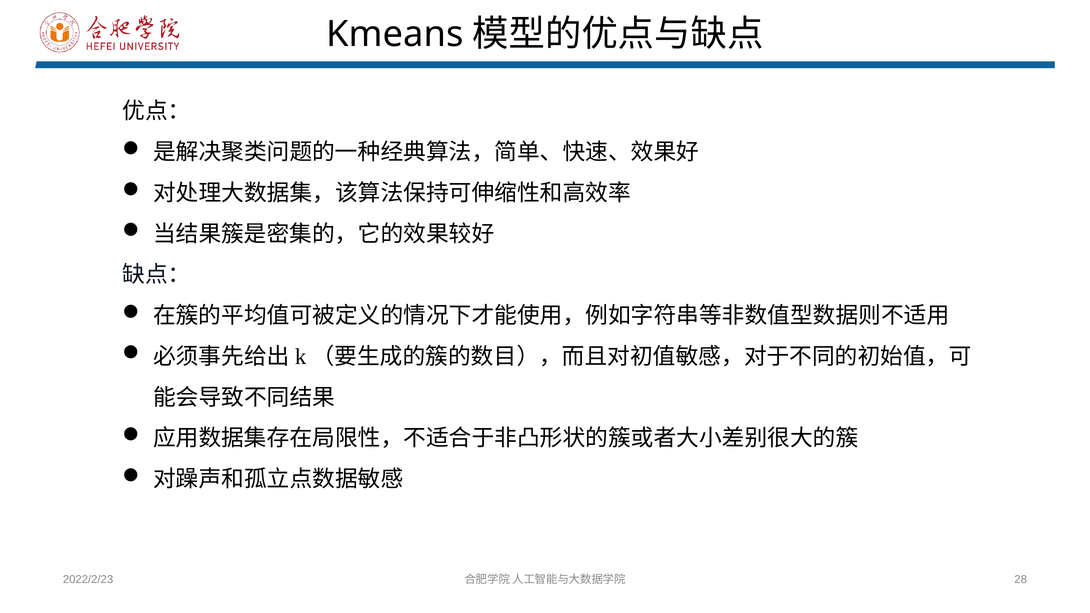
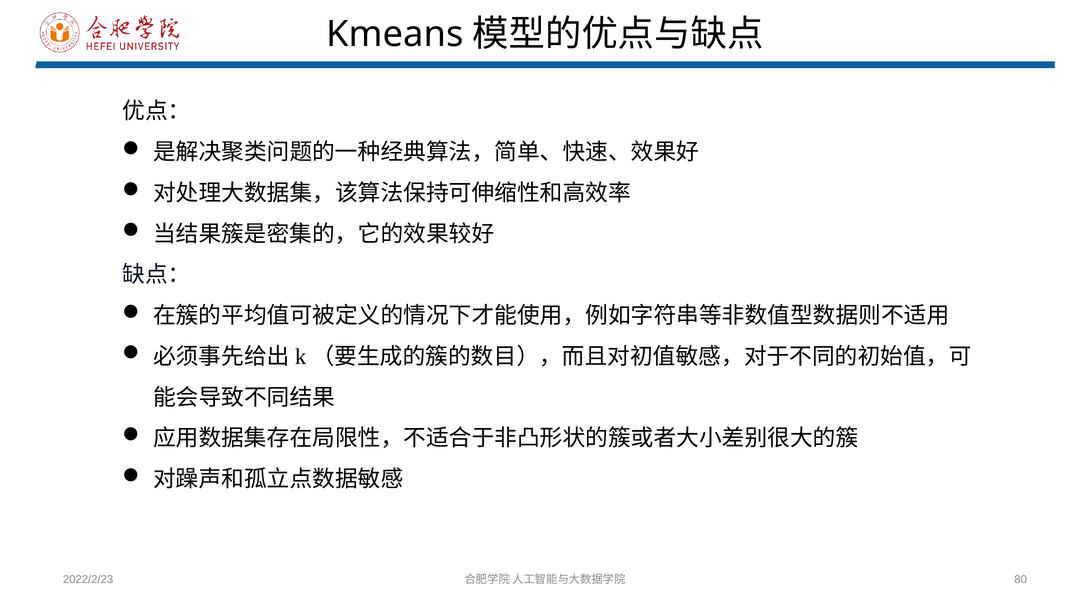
28: 28 -> 80
